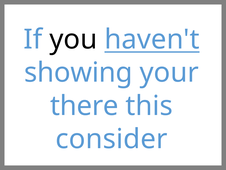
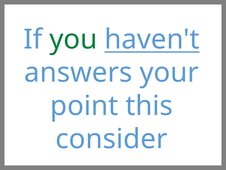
you colour: black -> green
showing: showing -> answers
there: there -> point
